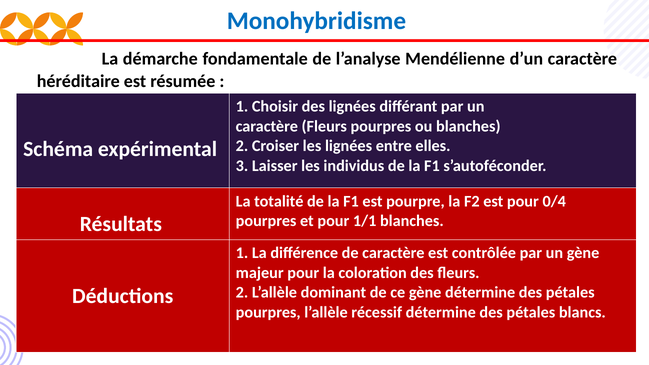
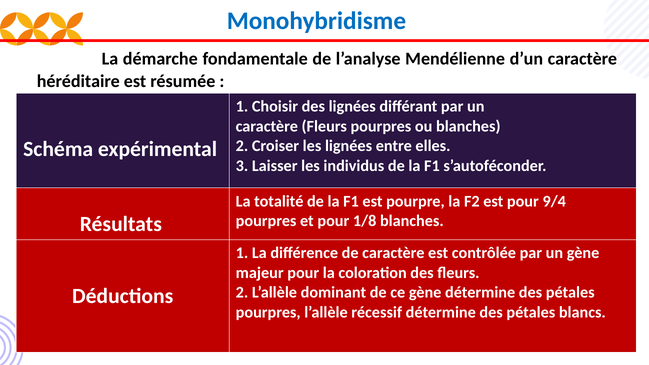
0/4: 0/4 -> 9/4
1/1: 1/1 -> 1/8
